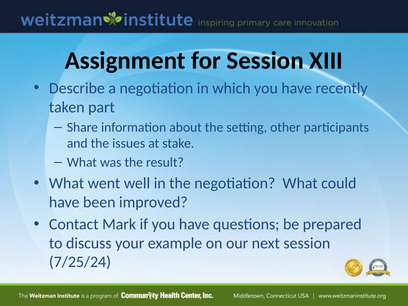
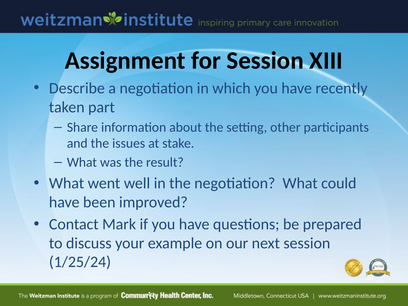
7/25/24: 7/25/24 -> 1/25/24
